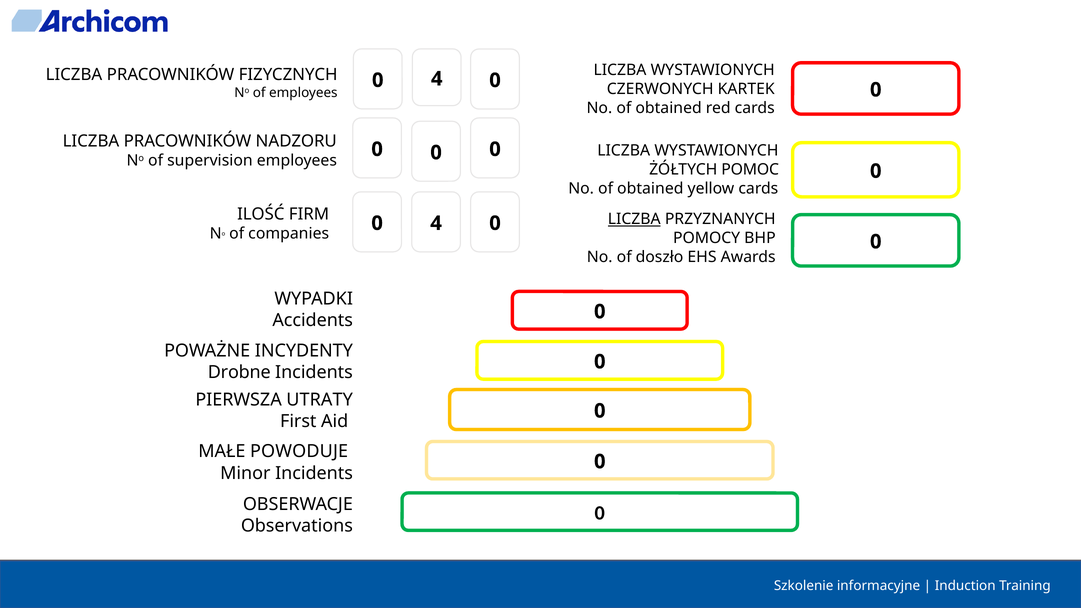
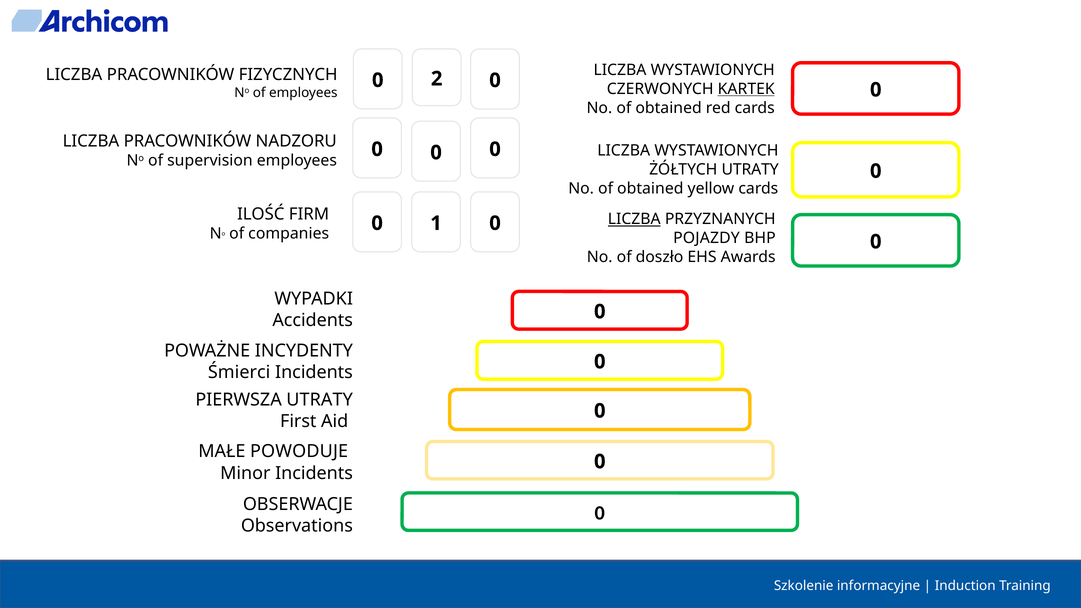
4 at (437, 79): 4 -> 2
KARTEK underline: none -> present
ŻÓŁTYCH POMOC: POMOC -> UTRATY
4 at (436, 223): 4 -> 1
POMOCY: POMOCY -> POJAZDY
Drobne: Drobne -> Śmierci
